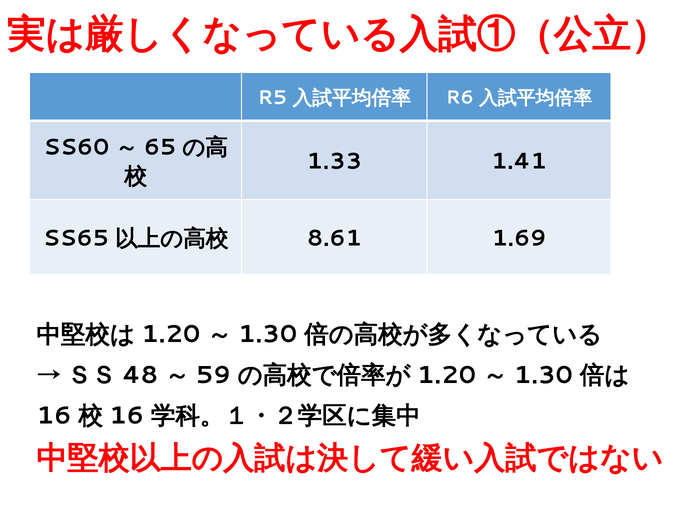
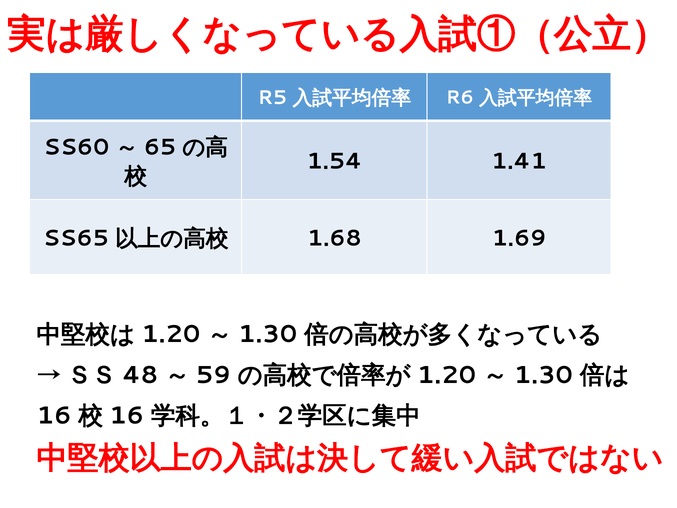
1.33: 1.33 -> 1.54
8.61: 8.61 -> 1.68
